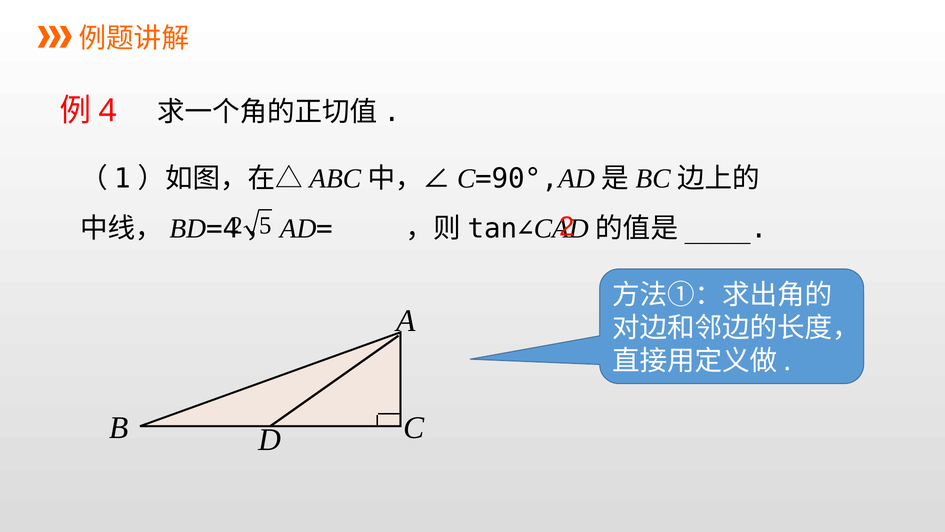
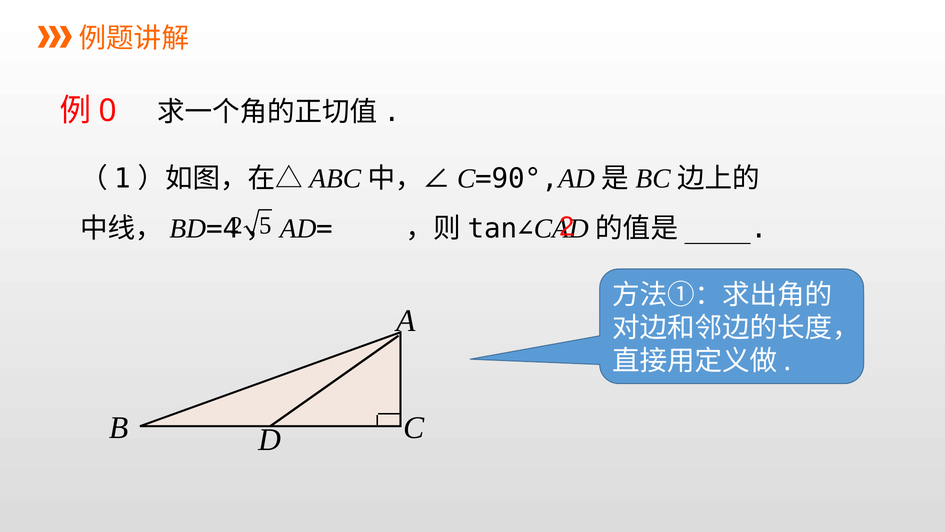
4: 4 -> 0
